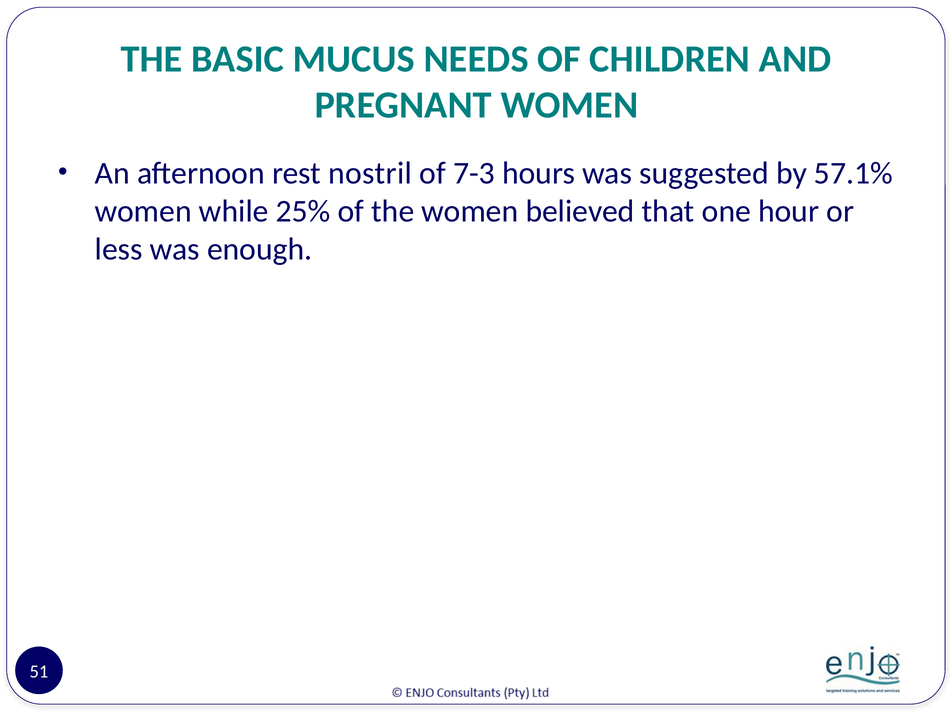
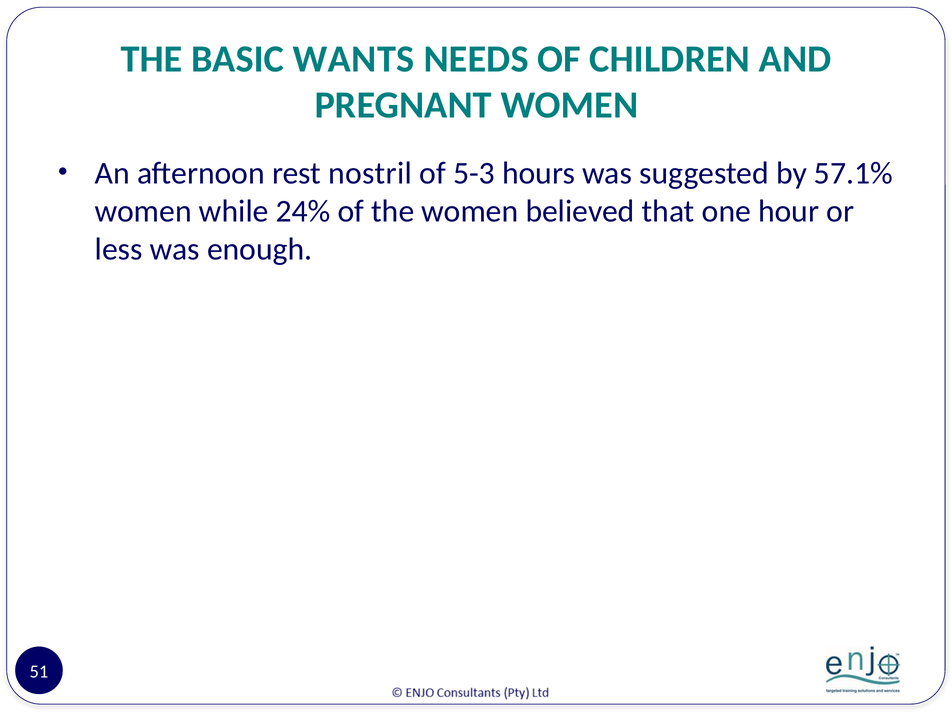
MUCUS: MUCUS -> WANTS
7-3: 7-3 -> 5-3
25%: 25% -> 24%
